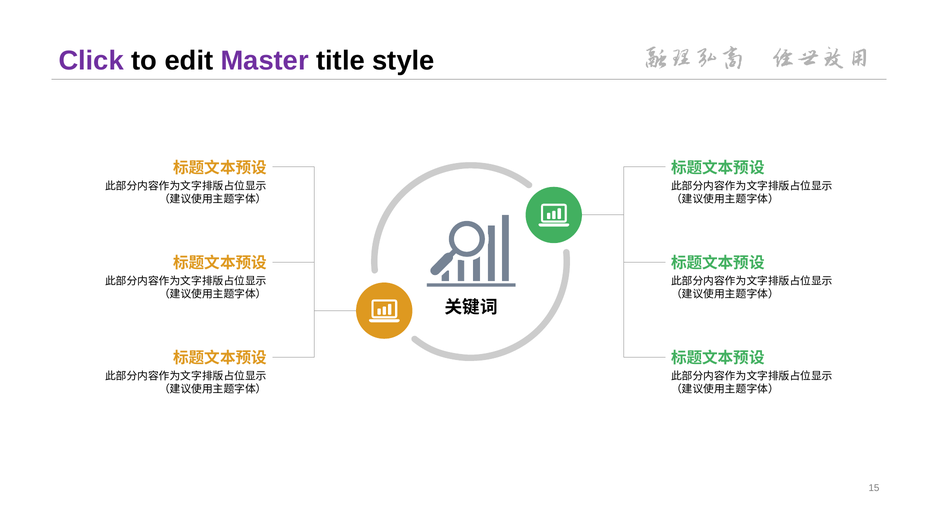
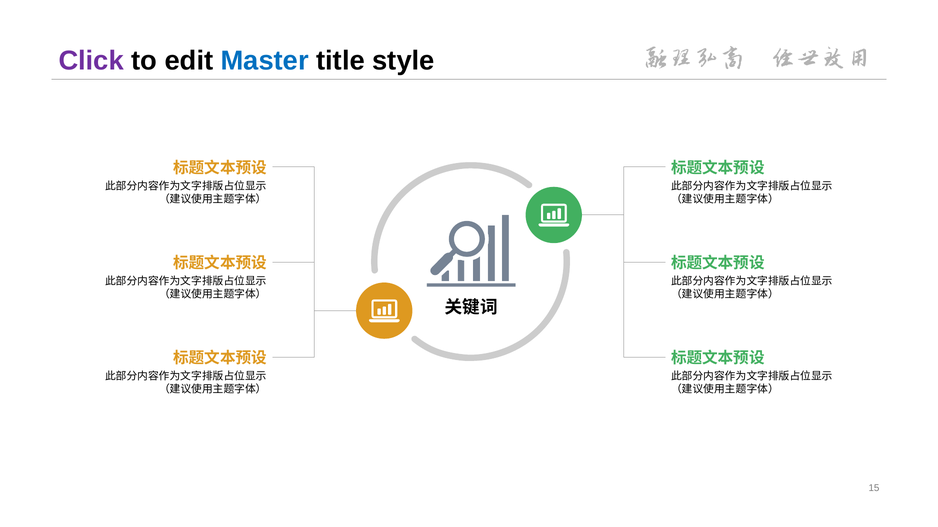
Master colour: purple -> blue
